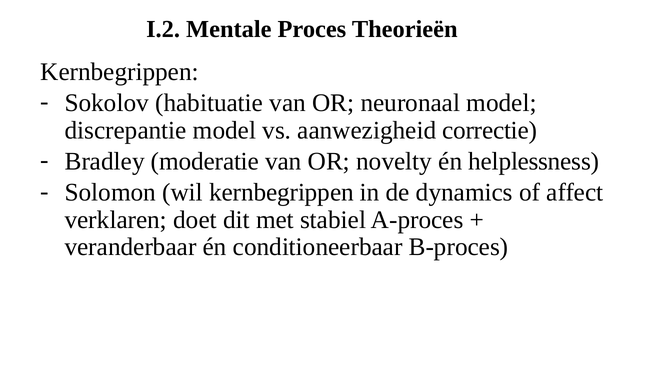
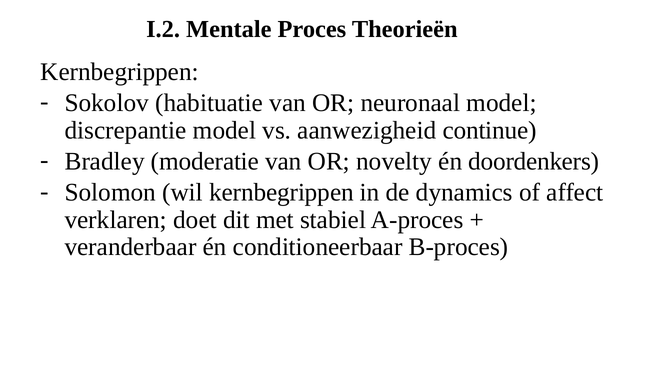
correctie: correctie -> continue
helplessness: helplessness -> doordenkers
